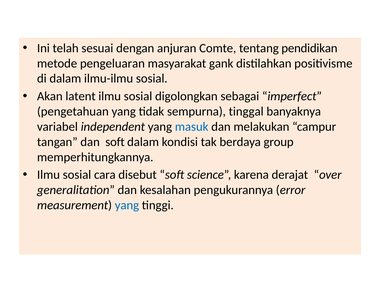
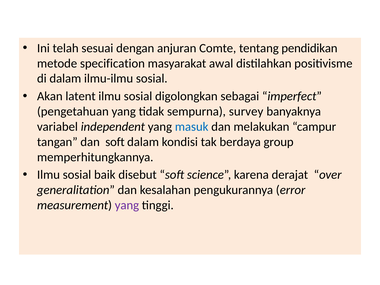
pengeluaran: pengeluaran -> specification
gank: gank -> awal
tinggal: tinggal -> survey
cara: cara -> baik
yang at (127, 205) colour: blue -> purple
